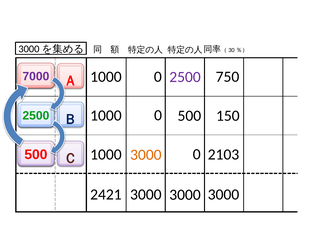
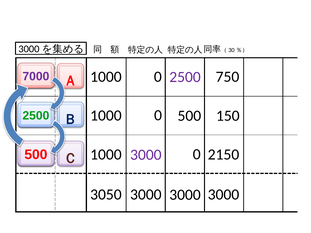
2103: 2103 -> 2150
3000 at (146, 155) colour: orange -> purple
2421: 2421 -> 3050
